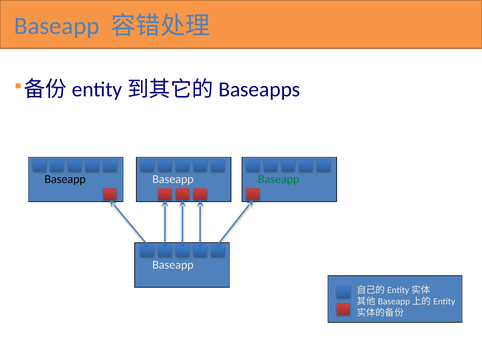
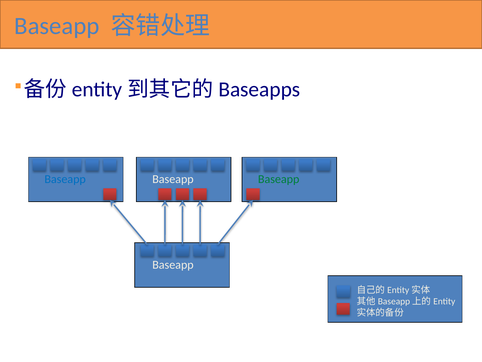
Baseapp at (65, 179) colour: black -> blue
